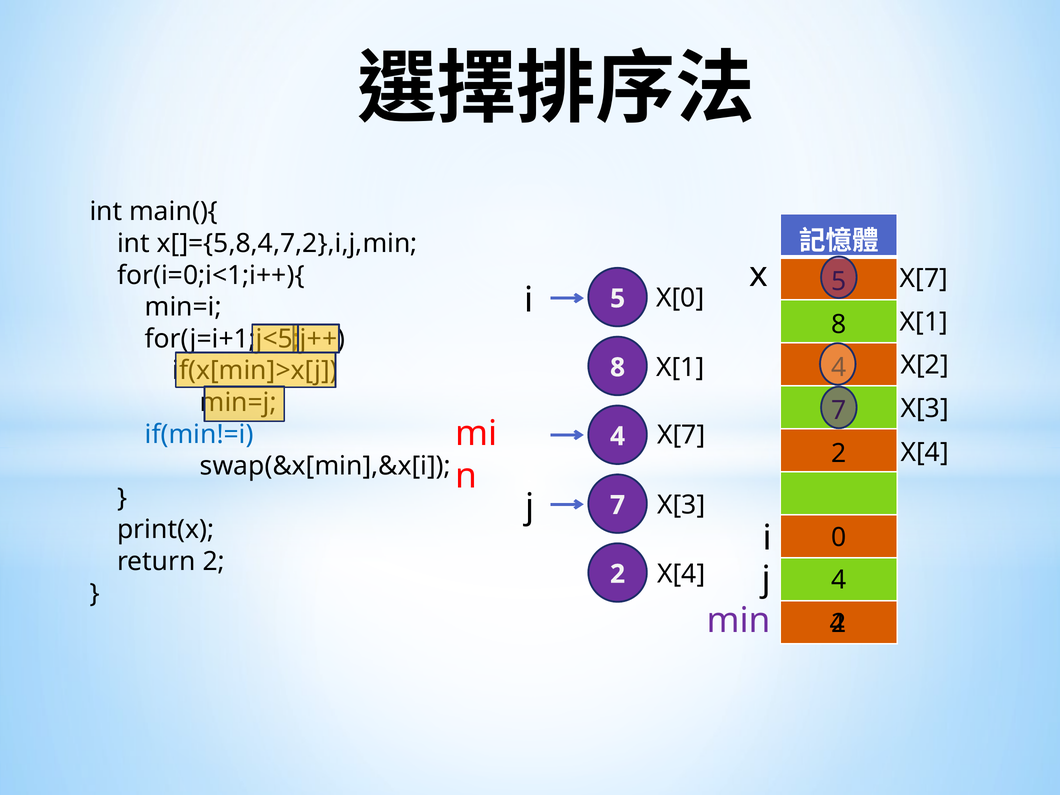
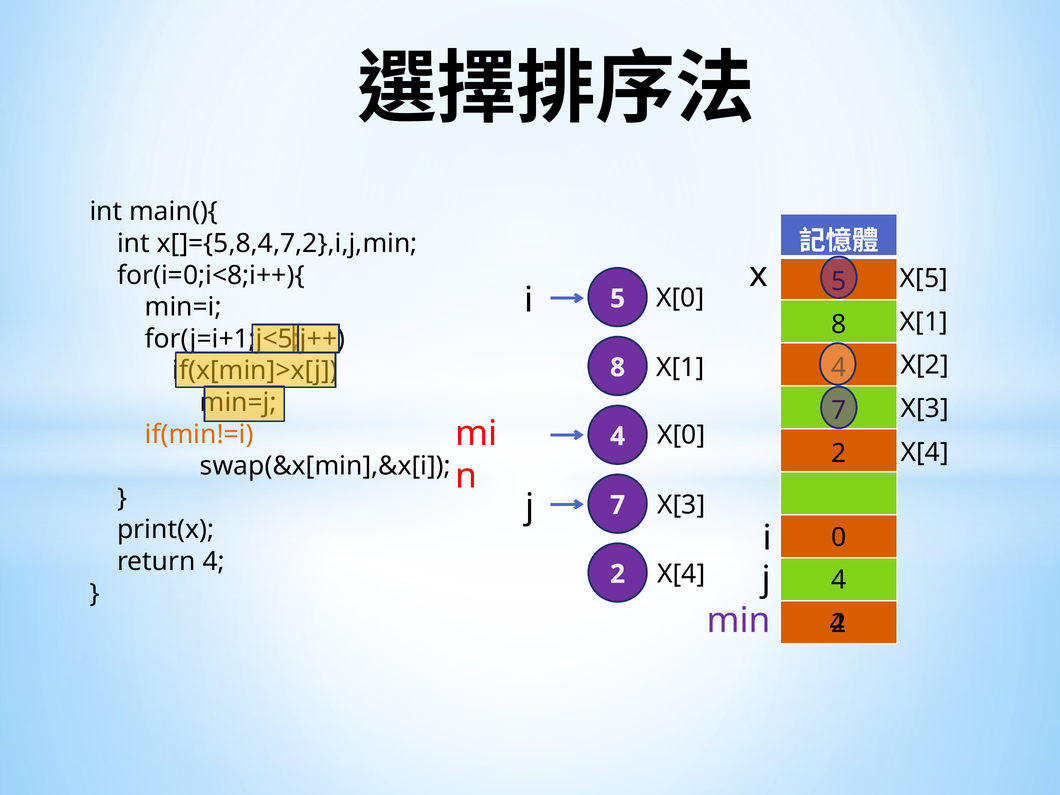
for(i=0;i<1;i++){: for(i=0;i<1;i++){ -> for(i=0;i<8;i++){
X[7 at (924, 279): X[7 -> X[5
if(min!=i colour: blue -> orange
X[7 at (681, 435): X[7 -> X[0
return 2: 2 -> 4
